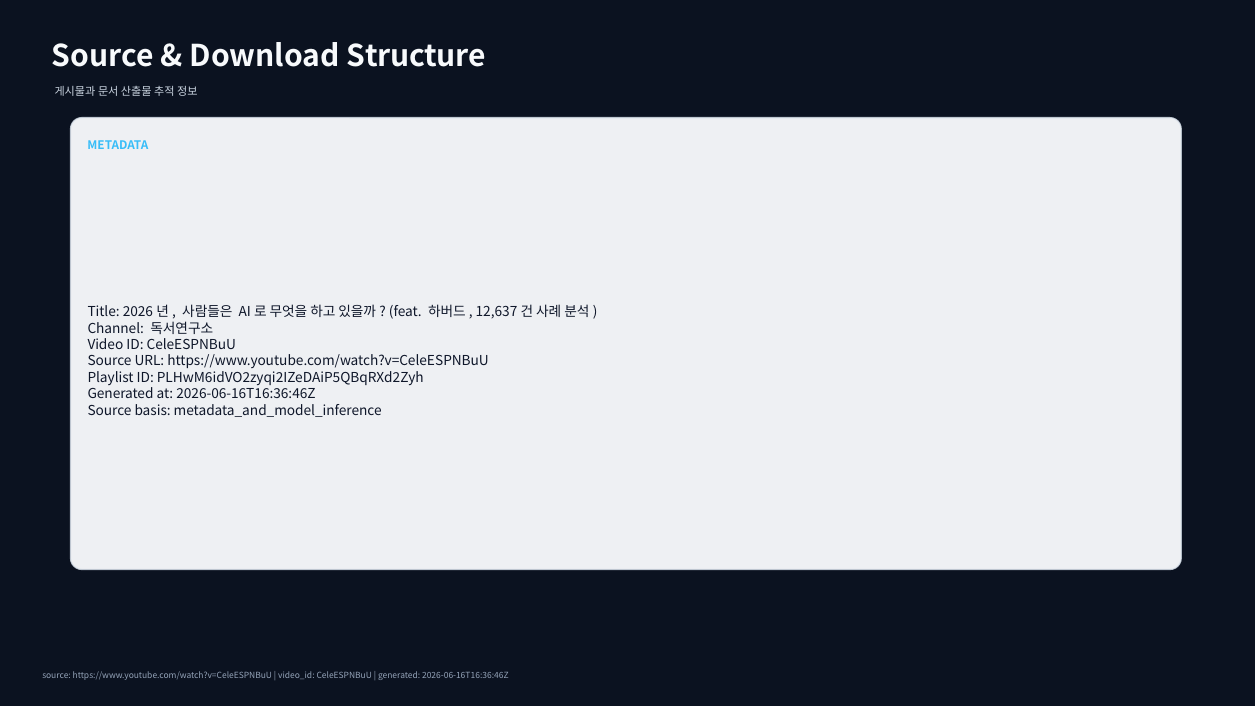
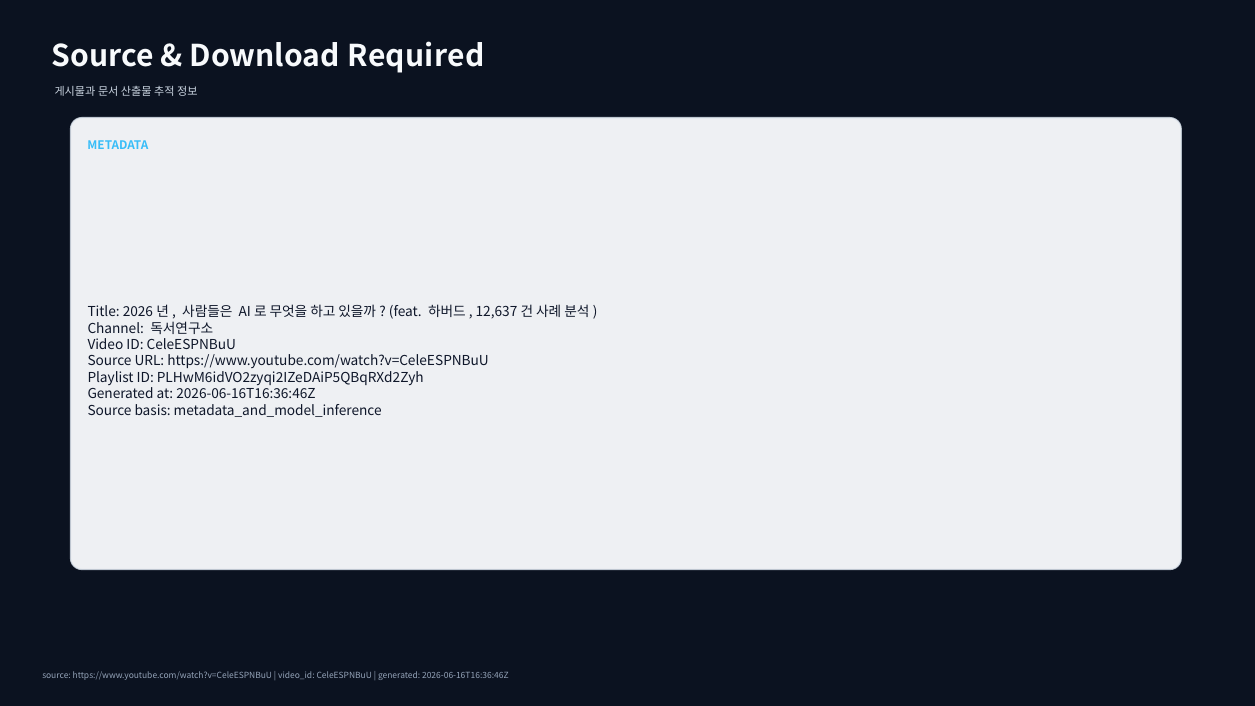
Structure: Structure -> Required
